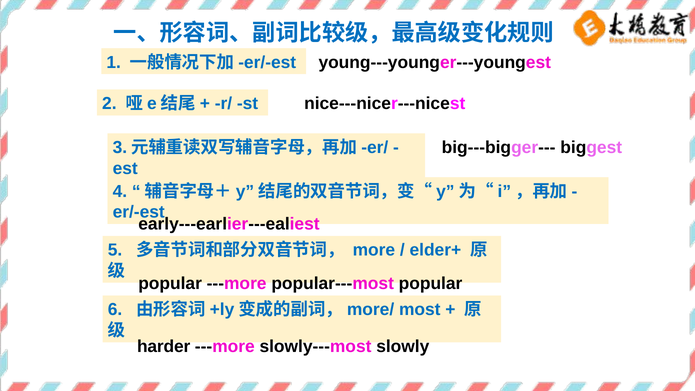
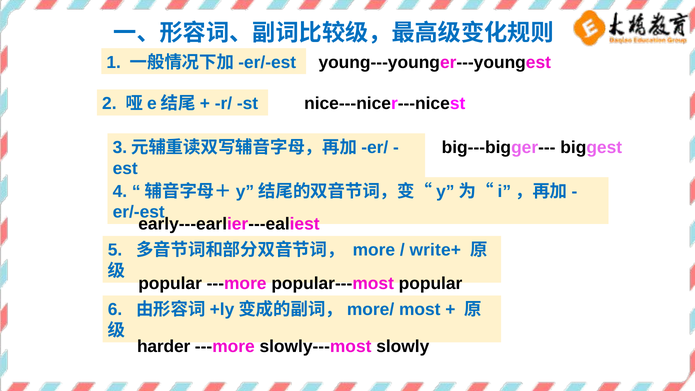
elder+: elder+ -> write+
